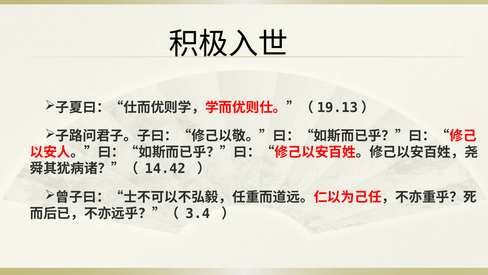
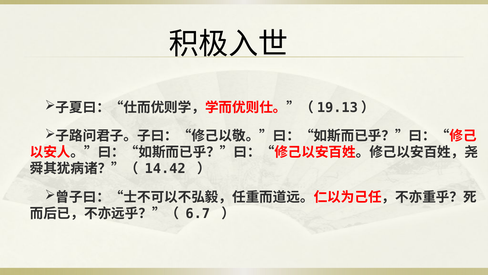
3.4: 3.4 -> 6.7
